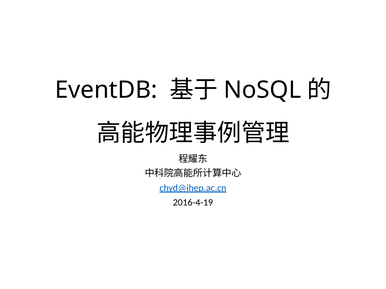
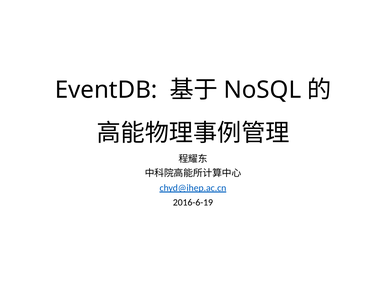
2016-4-19: 2016-4-19 -> 2016-6-19
